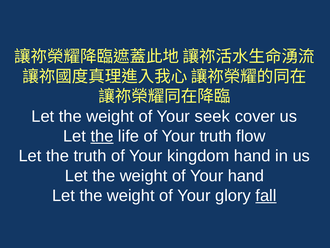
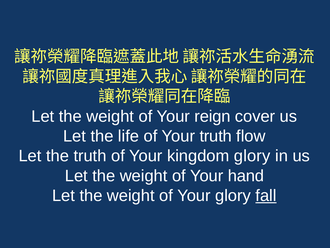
seek: seek -> reign
the at (102, 136) underline: present -> none
kingdom hand: hand -> glory
